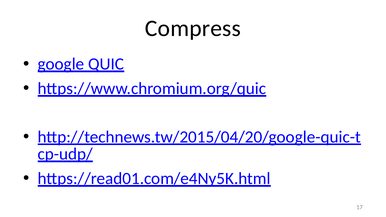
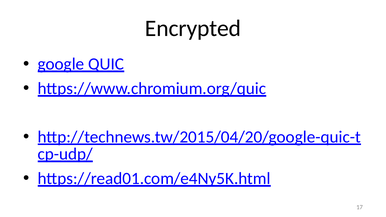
Compress: Compress -> Encrypted
